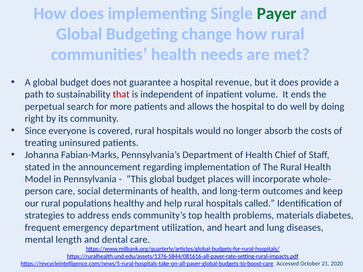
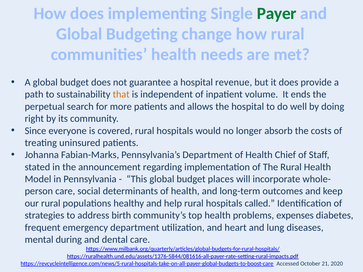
that colour: red -> orange
address ends: ends -> birth
materials: materials -> expenses
length: length -> during
